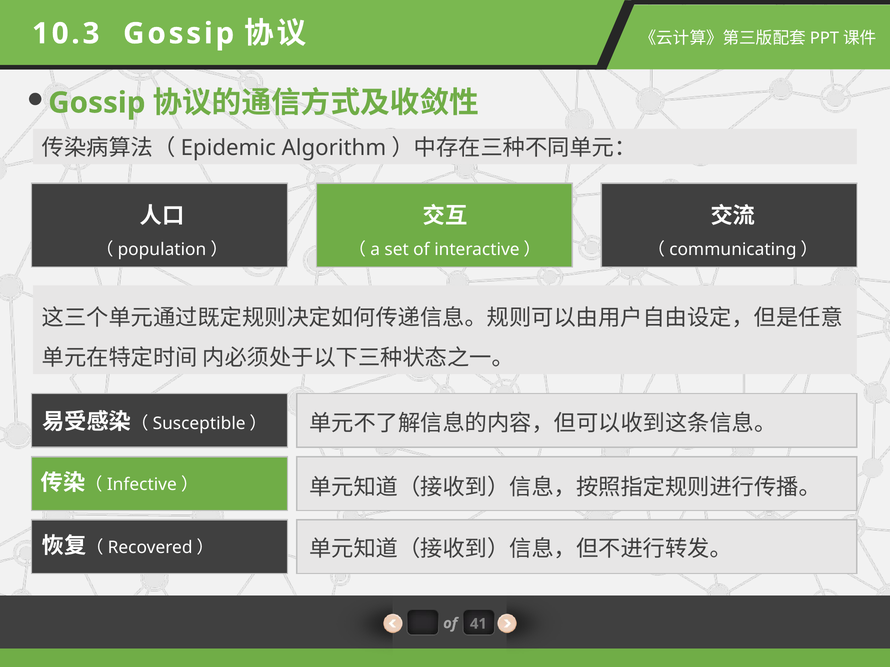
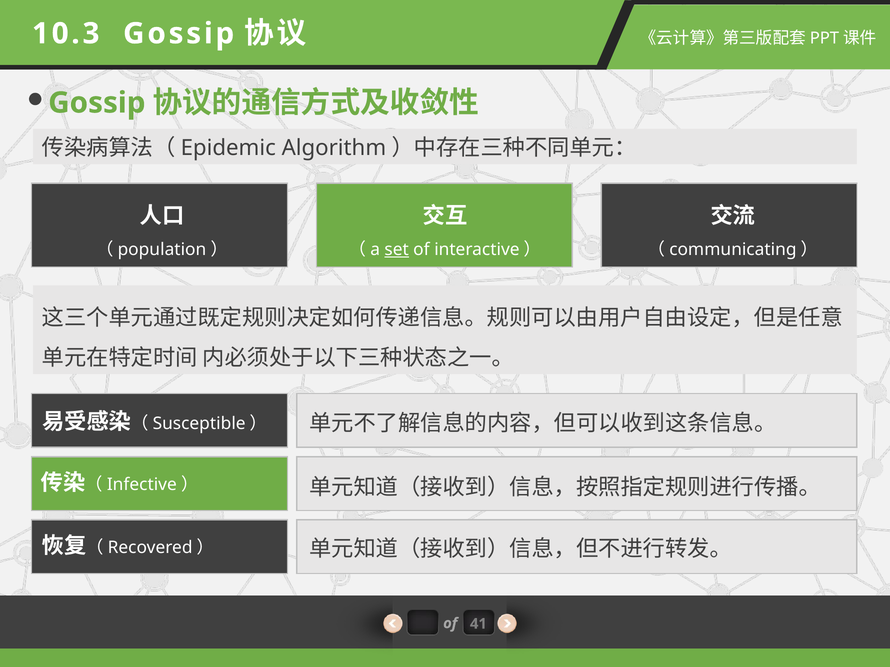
set underline: none -> present
